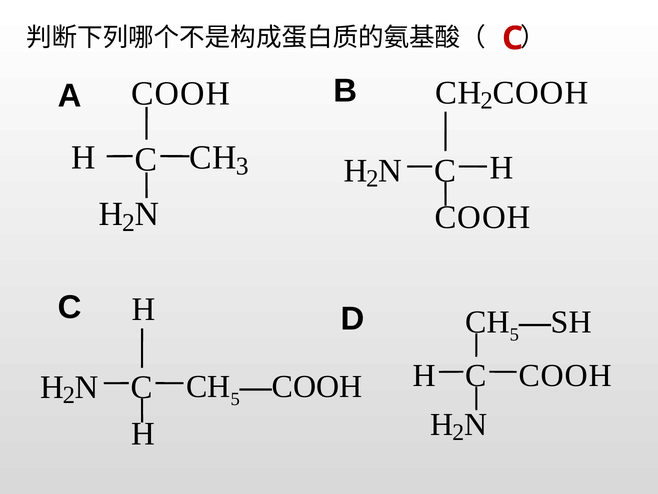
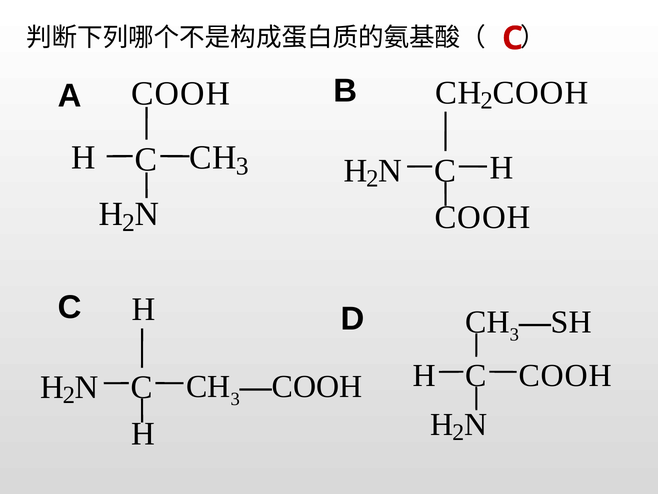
5 at (514, 334): 5 -> 3
5 at (235, 399): 5 -> 3
